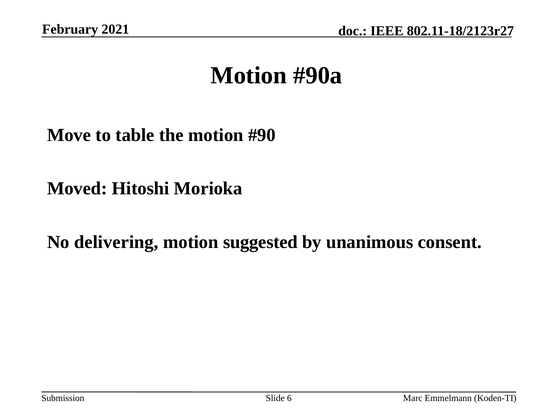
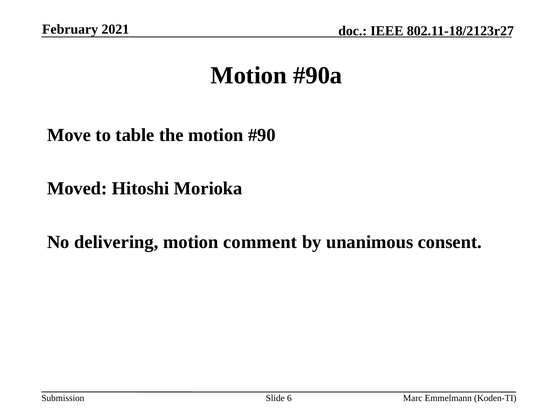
suggested: suggested -> comment
